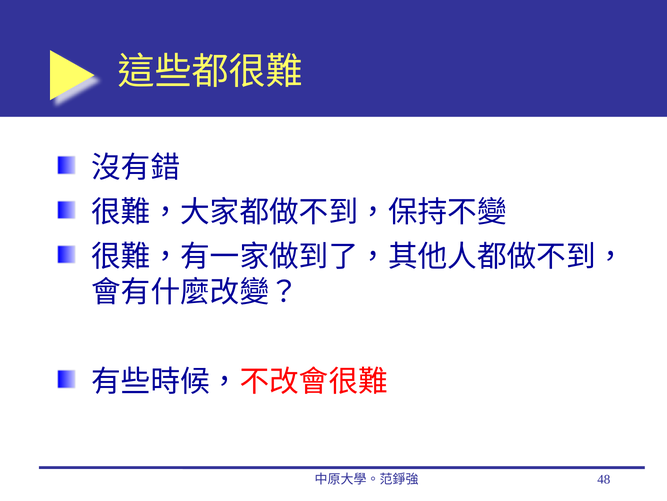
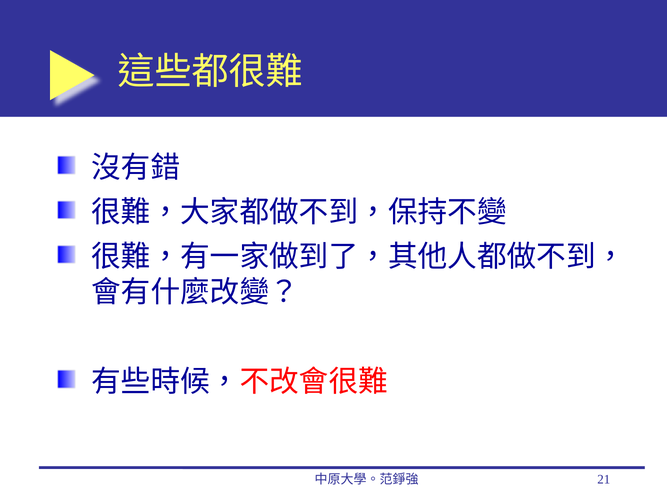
48: 48 -> 21
